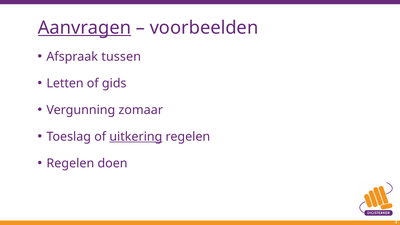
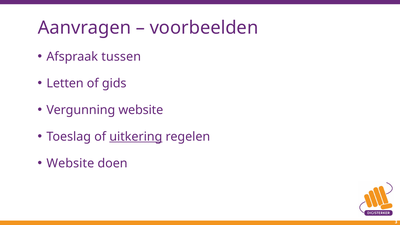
Aanvragen underline: present -> none
Vergunning zomaar: zomaar -> website
Regelen at (70, 163): Regelen -> Website
